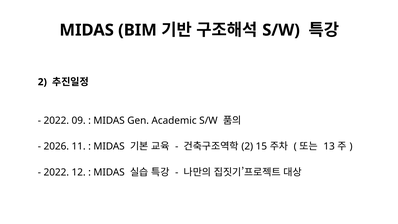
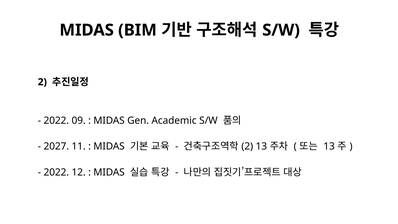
2026: 2026 -> 2027
2 15: 15 -> 13
